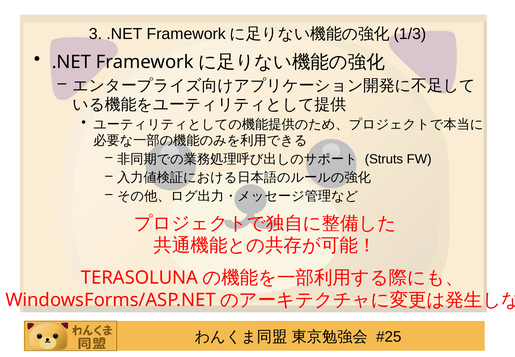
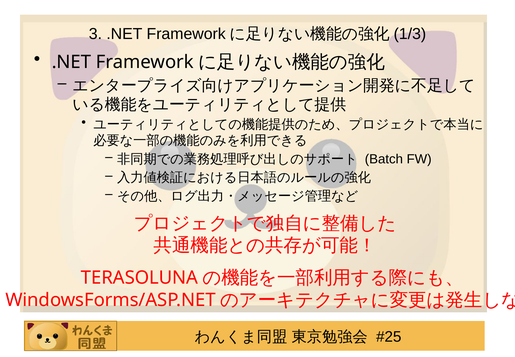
Struts: Struts -> Batch
